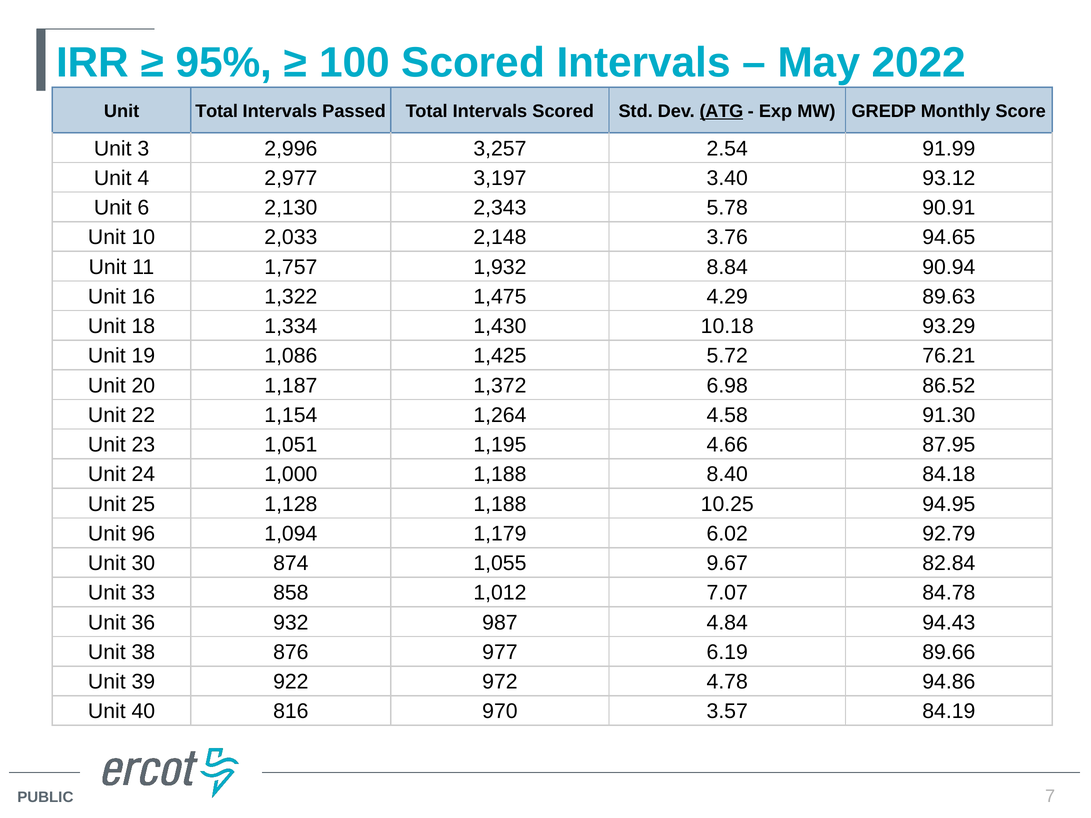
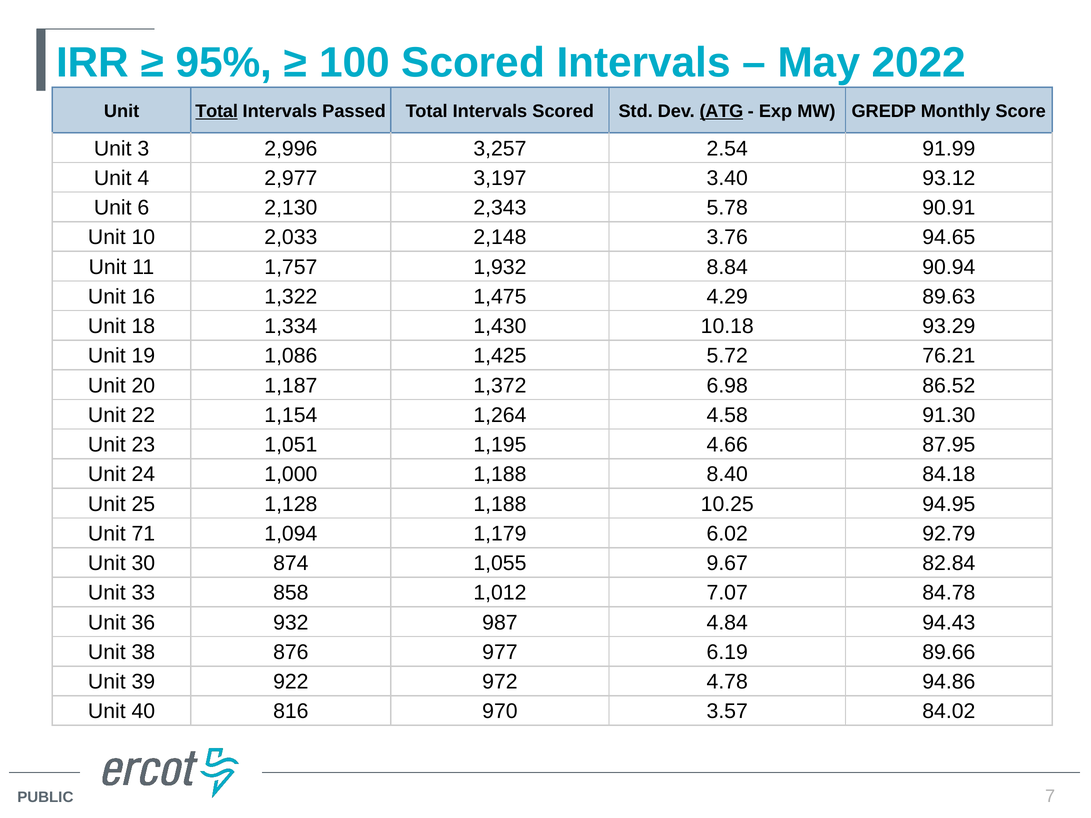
Total at (217, 111) underline: none -> present
96: 96 -> 71
84.19: 84.19 -> 84.02
